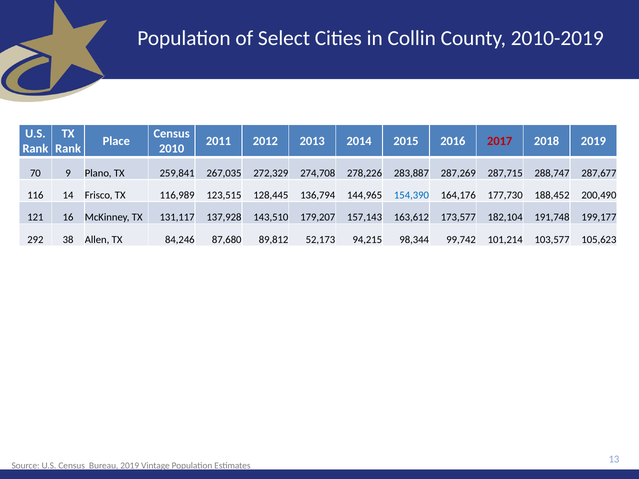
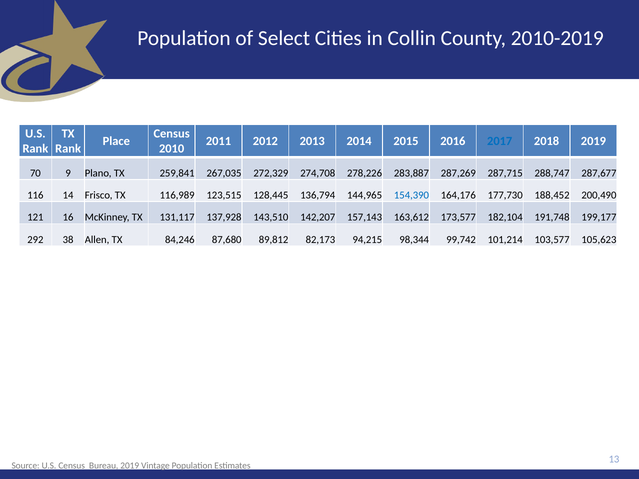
2017 colour: red -> blue
179,207: 179,207 -> 142,207
52,173: 52,173 -> 82,173
